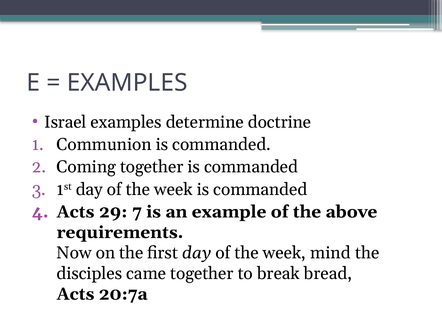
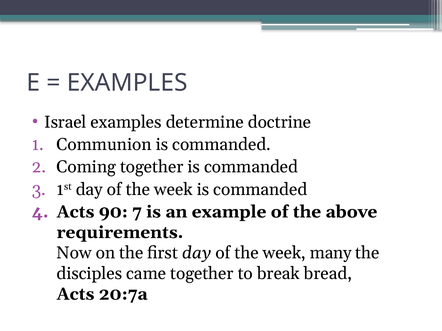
29: 29 -> 90
mind: mind -> many
